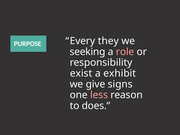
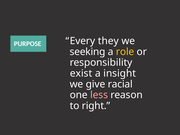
role colour: pink -> yellow
exhibit: exhibit -> insight
signs: signs -> racial
does: does -> right
